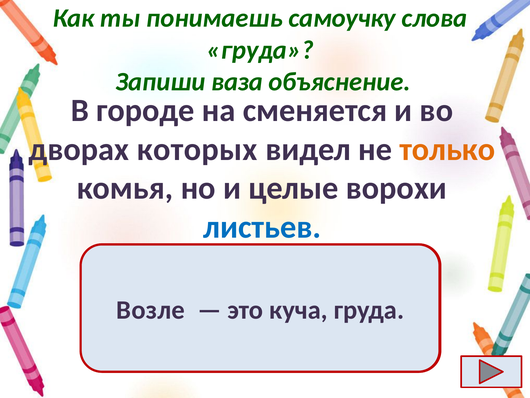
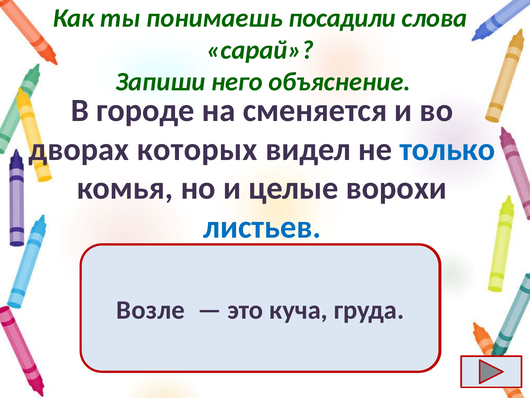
самоучку: самоучку -> посадили
груда at (260, 50): груда -> сарай
ваза: ваза -> него
только colour: orange -> blue
